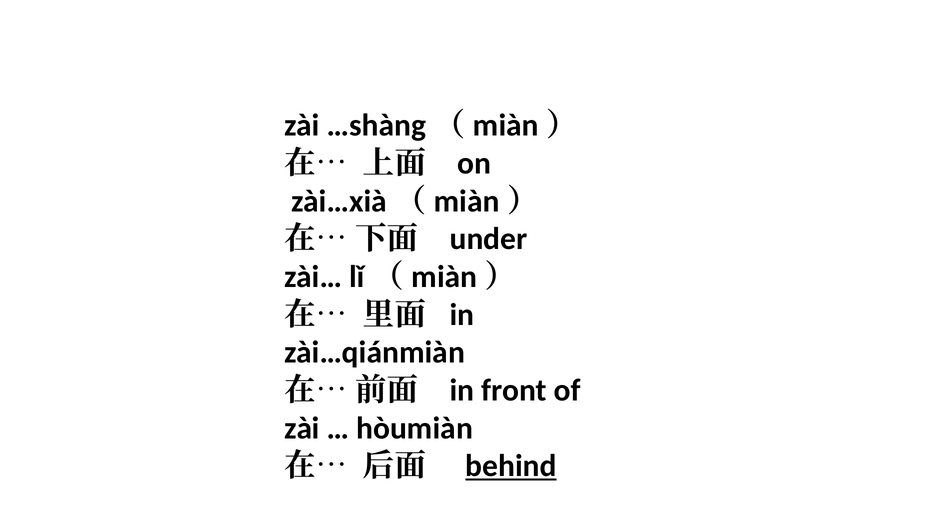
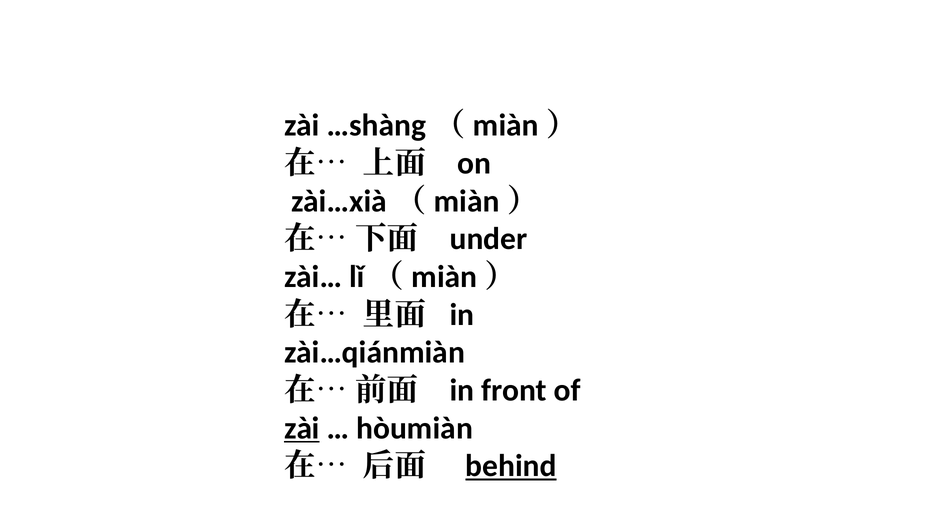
zài at (302, 428) underline: none -> present
